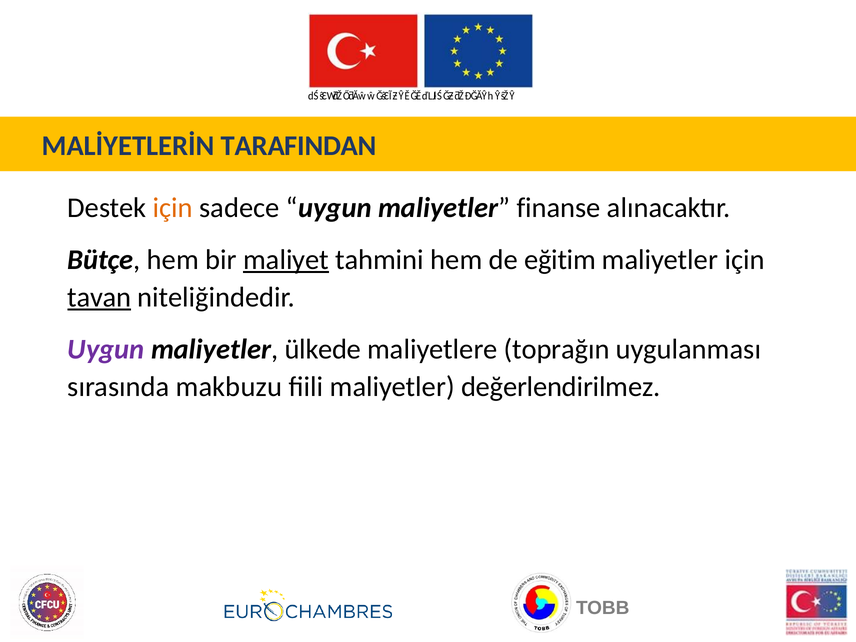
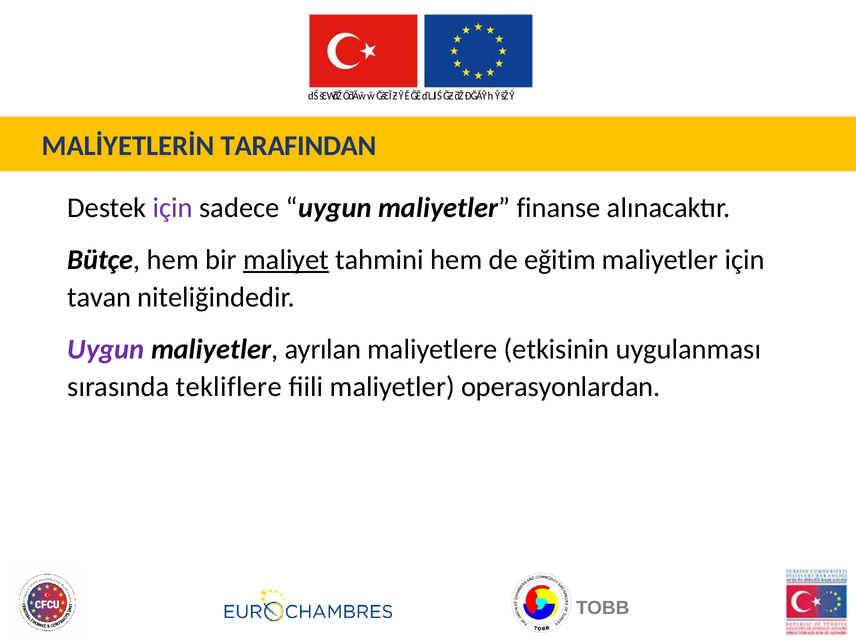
için at (173, 208) colour: orange -> purple
tavan underline: present -> none
ülkede: ülkede -> ayrılan
toprağın: toprağın -> etkisinin
makbuzu: makbuzu -> tekliflere
değerlendirilmez: değerlendirilmez -> operasyonlardan
